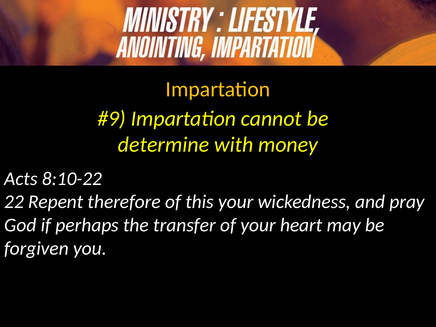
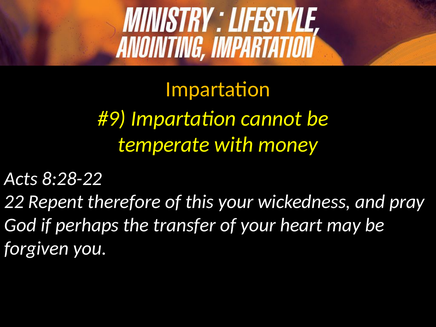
determine: determine -> temperate
8:10-22: 8:10-22 -> 8:28-22
